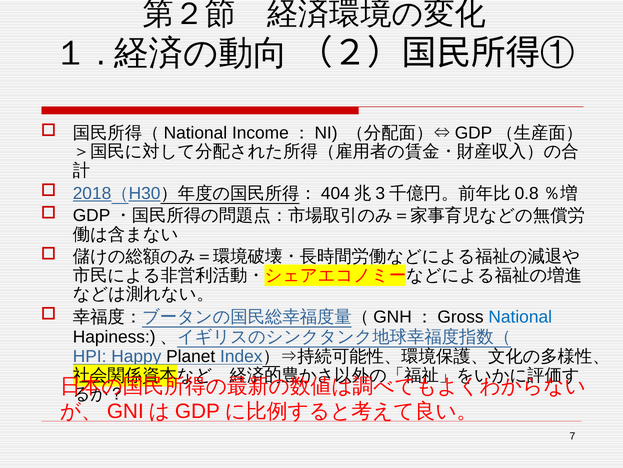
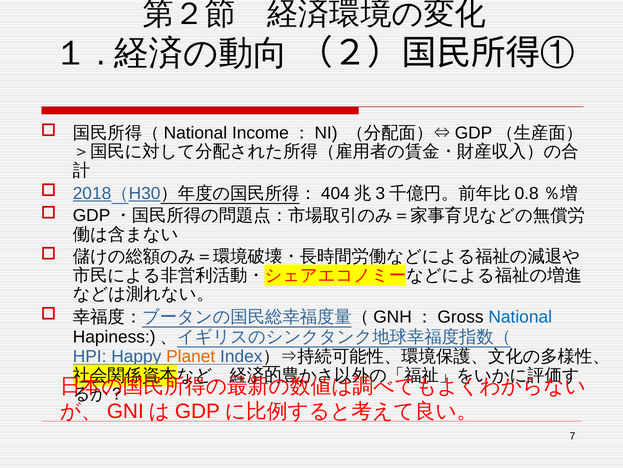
Planet colour: black -> orange
